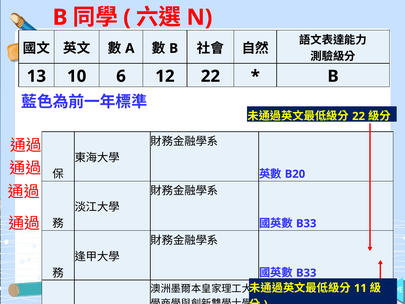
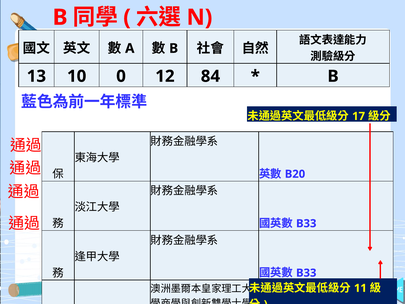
6: 6 -> 0
12 22: 22 -> 84
22 at (359, 116): 22 -> 17
